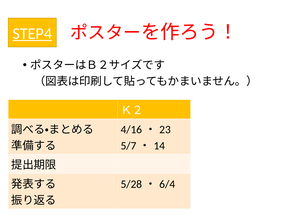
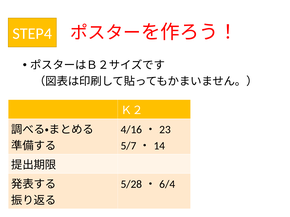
STEP4 underline: present -> none
